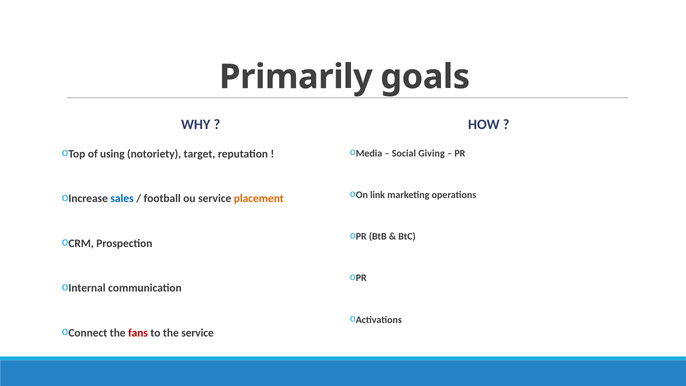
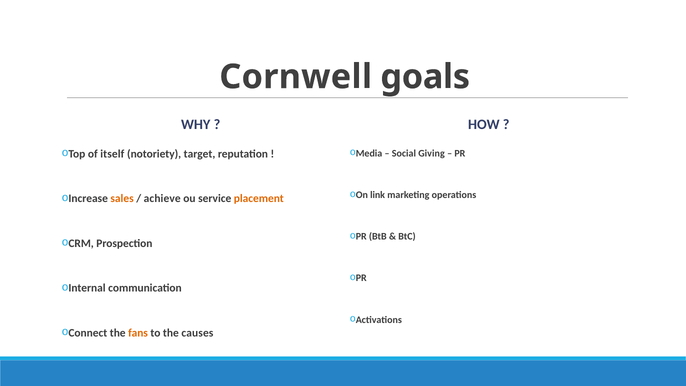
Primarily: Primarily -> Cornwell
using: using -> itself
sales colour: blue -> orange
football: football -> achieve
fans colour: red -> orange
the service: service -> causes
